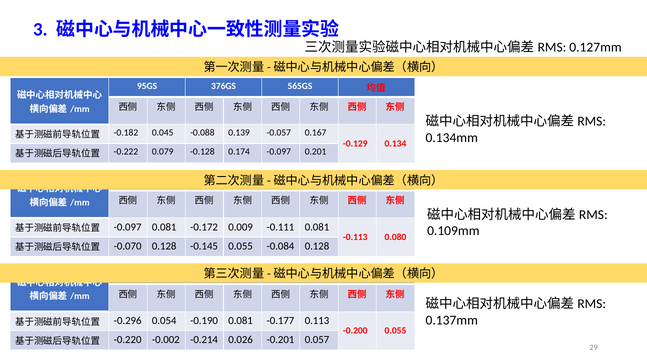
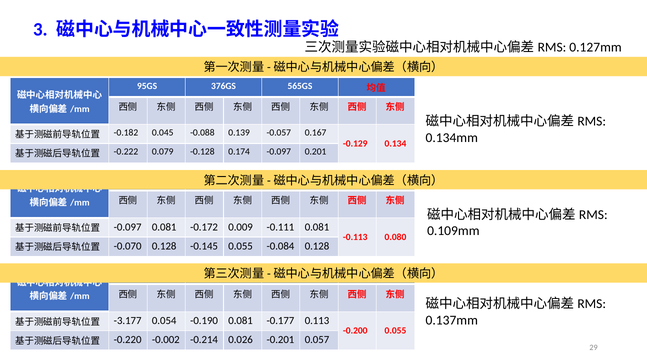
-0.296: -0.296 -> -3.177
